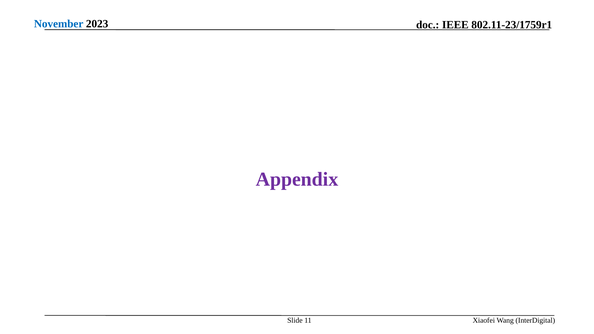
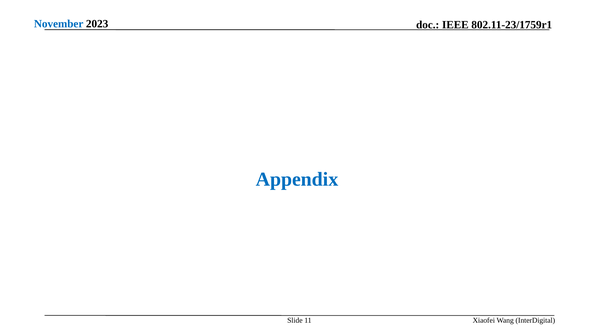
Appendix colour: purple -> blue
